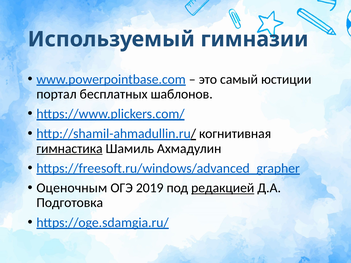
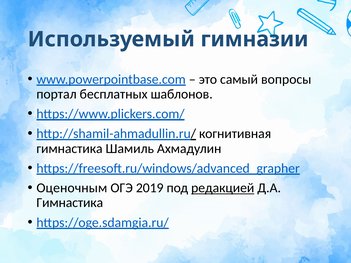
юстиции: юстиции -> вопросы
гимнастика at (70, 149) underline: present -> none
Подготовка at (70, 203): Подготовка -> Гимнастика
